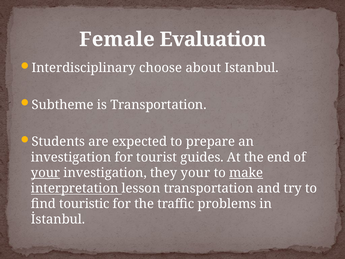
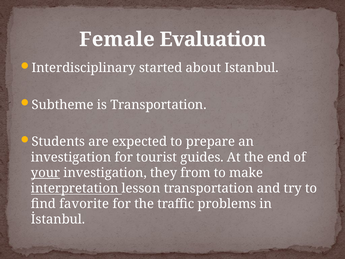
choose: choose -> started
they your: your -> from
make underline: present -> none
touristic: touristic -> favorite
